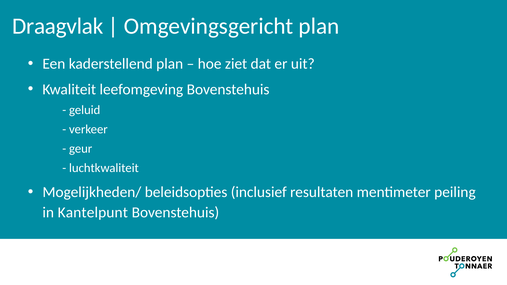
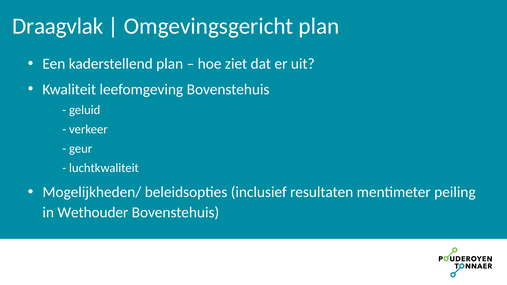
Kantelpunt: Kantelpunt -> Wethouder
